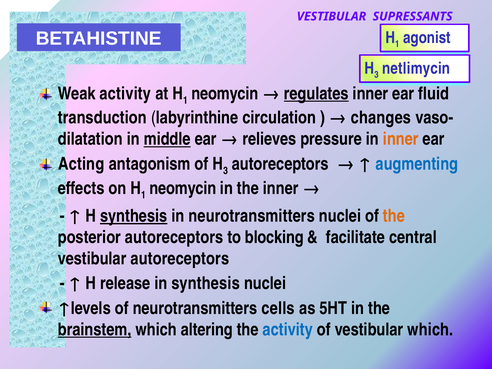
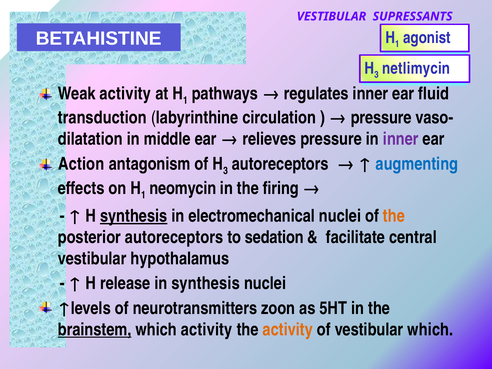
neomycin at (225, 94): neomycin -> pathways
regulates underline: present -> none
changes at (381, 118): changes -> pressure
middle underline: present -> none
inner at (401, 139) colour: orange -> purple
Acting: Acting -> Action
the inner: inner -> firing
in neurotransmitters: neurotransmitters -> electromechanical
blocking: blocking -> sedation
vestibular autoreceptors: autoreceptors -> hypothalamus
cells: cells -> zoon
which altering: altering -> activity
activity at (288, 330) colour: blue -> orange
